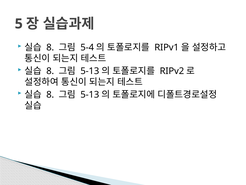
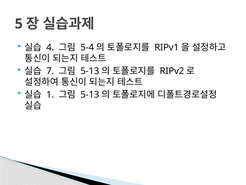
8 at (50, 47): 8 -> 4
8 at (50, 71): 8 -> 7
8 at (50, 94): 8 -> 1
